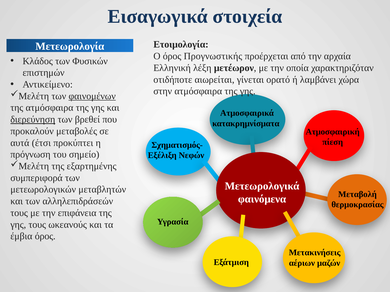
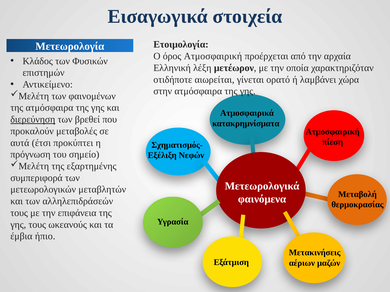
όρος Προγνωστικής: Προγνωστικής -> Ατμοσφαιρική
φαινομένων underline: present -> none
έμβια όρος: όρος -> ήπιο
